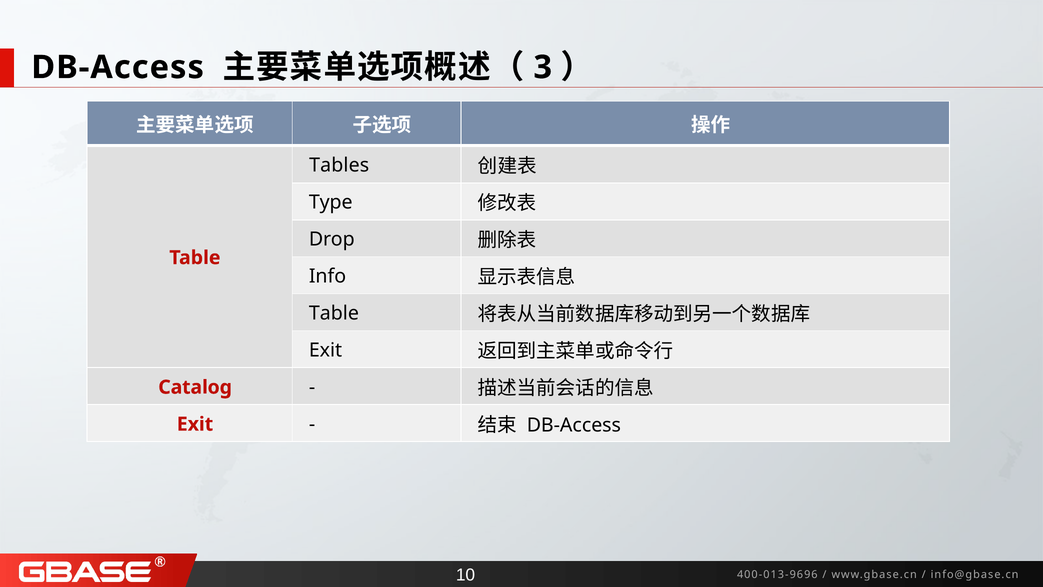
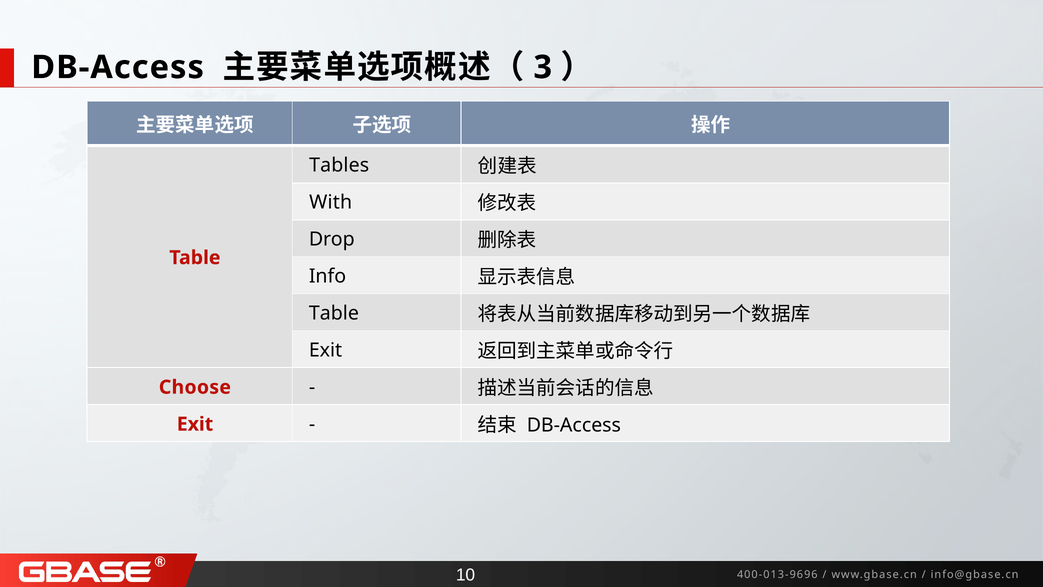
Type: Type -> With
Catalog: Catalog -> Choose
